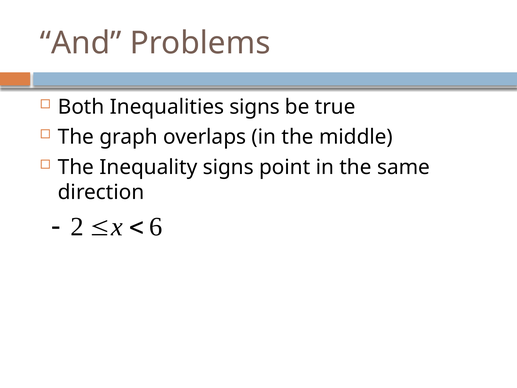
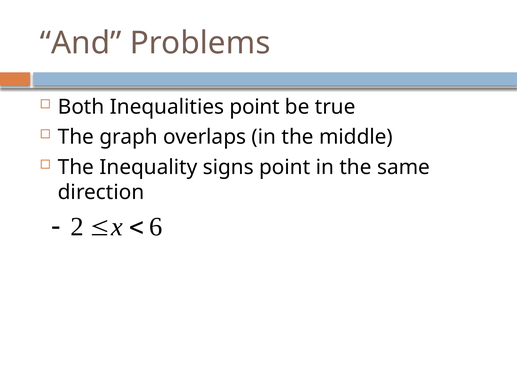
Inequalities signs: signs -> point
